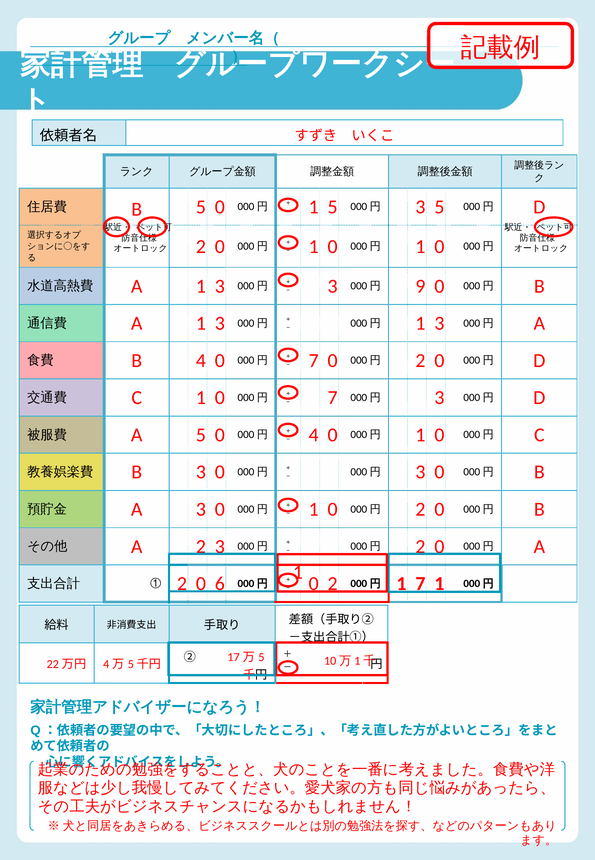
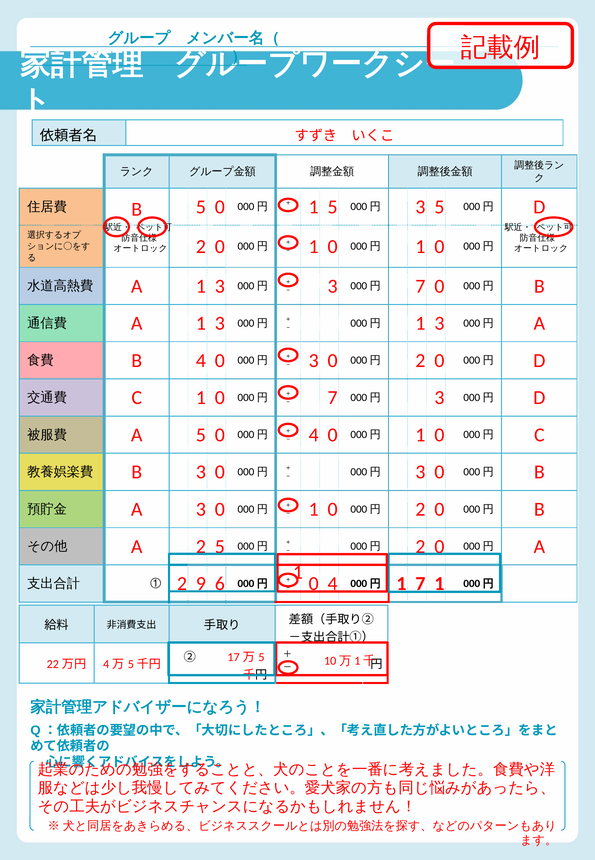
9 at (420, 286): 9 -> 7
7 at (314, 360): 7 -> 3
2 3: 3 -> 5
① 2 0: 0 -> 9
0 2: 2 -> 4
